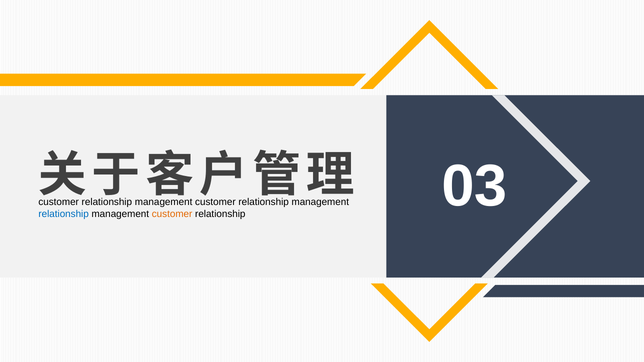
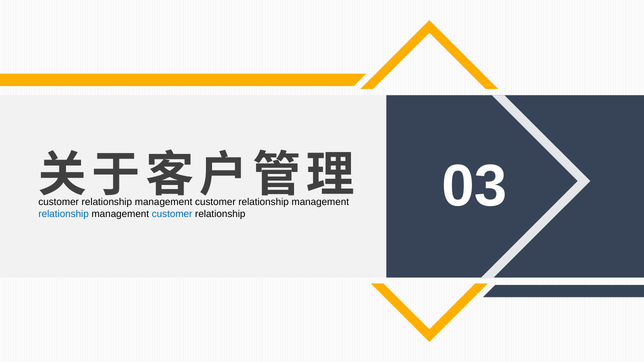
customer at (172, 214) colour: orange -> blue
